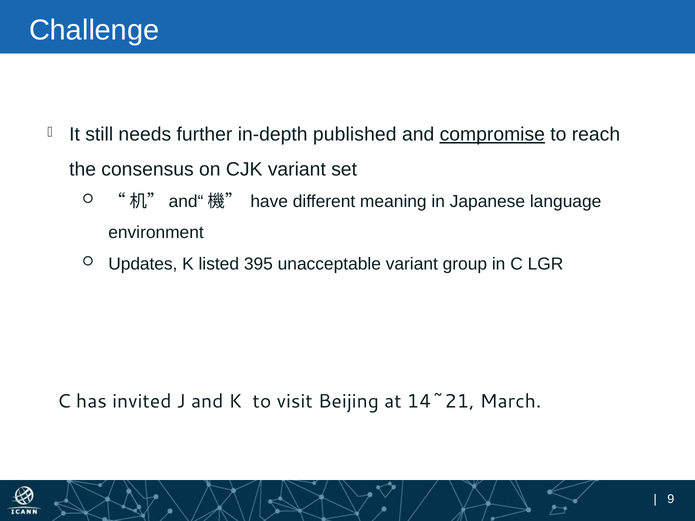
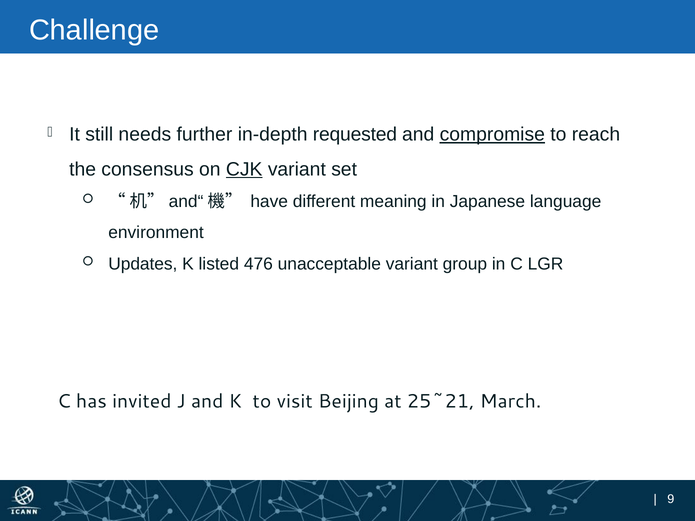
published: published -> requested
CJK underline: none -> present
395: 395 -> 476
14~21: 14~21 -> 25~21
